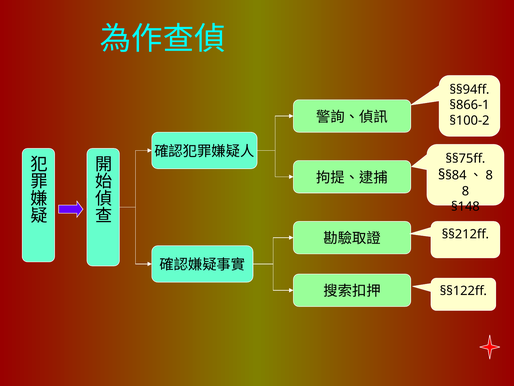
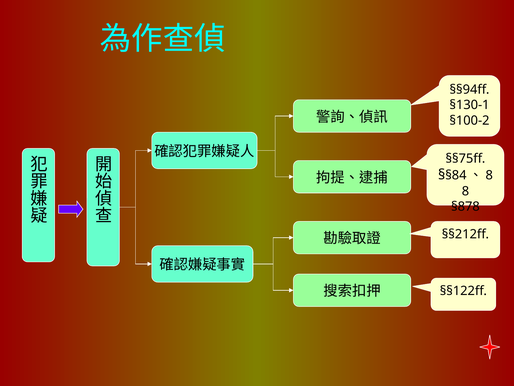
§866-1: §866-1 -> §130-1
§148: §148 -> §878
